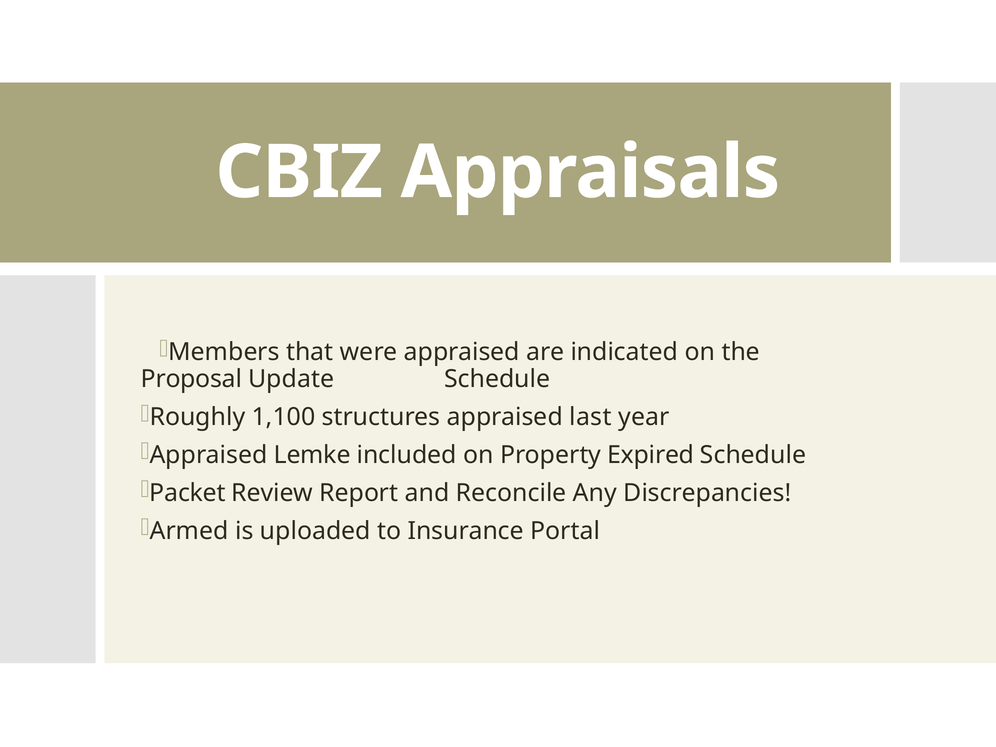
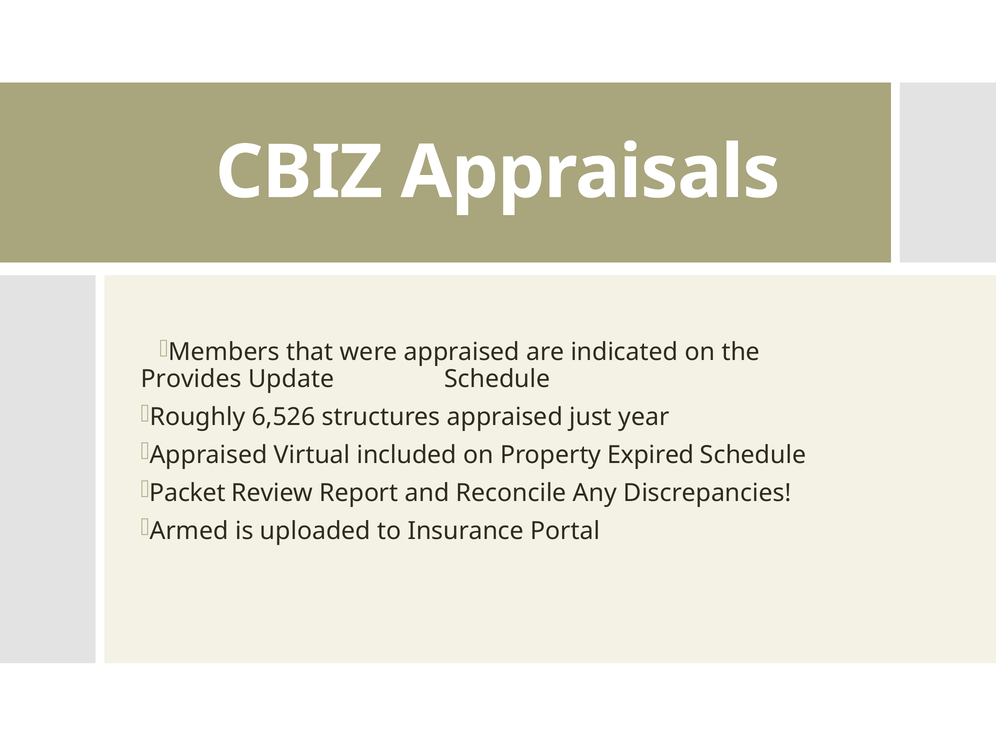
Proposal: Proposal -> Provides
1,100: 1,100 -> 6,526
last: last -> just
Lemke: Lemke -> Virtual
